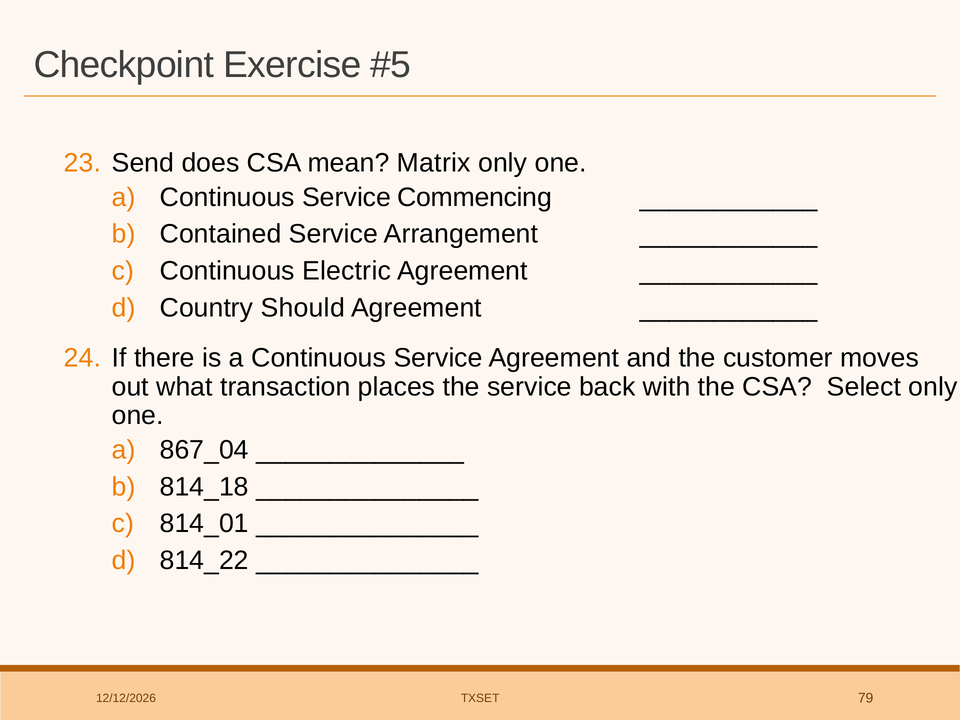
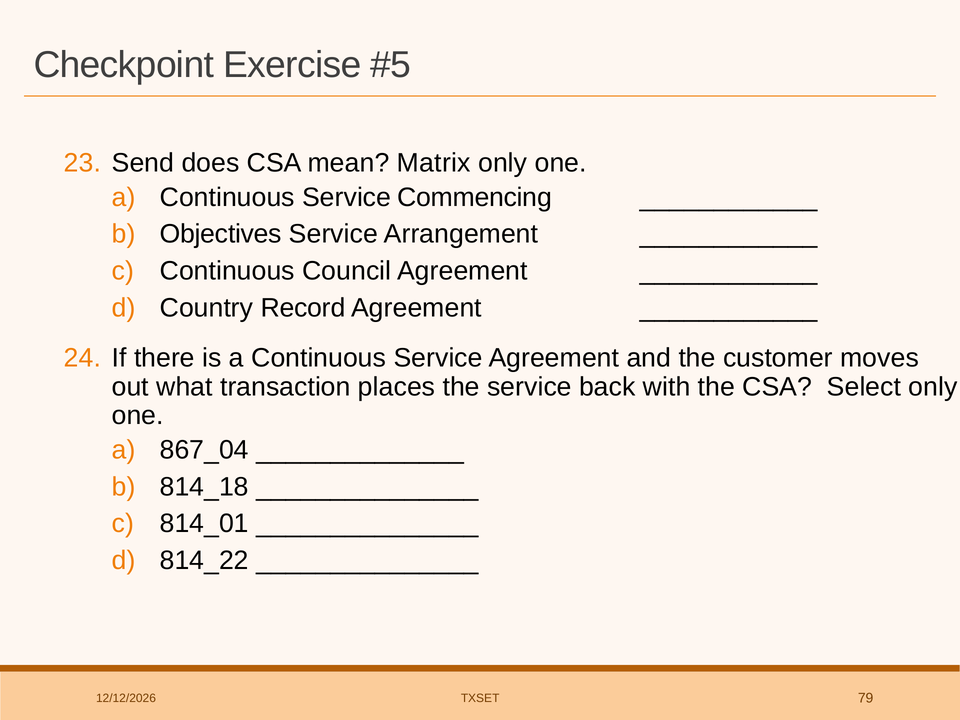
Contained: Contained -> Objectives
Electric: Electric -> Council
Should: Should -> Record
